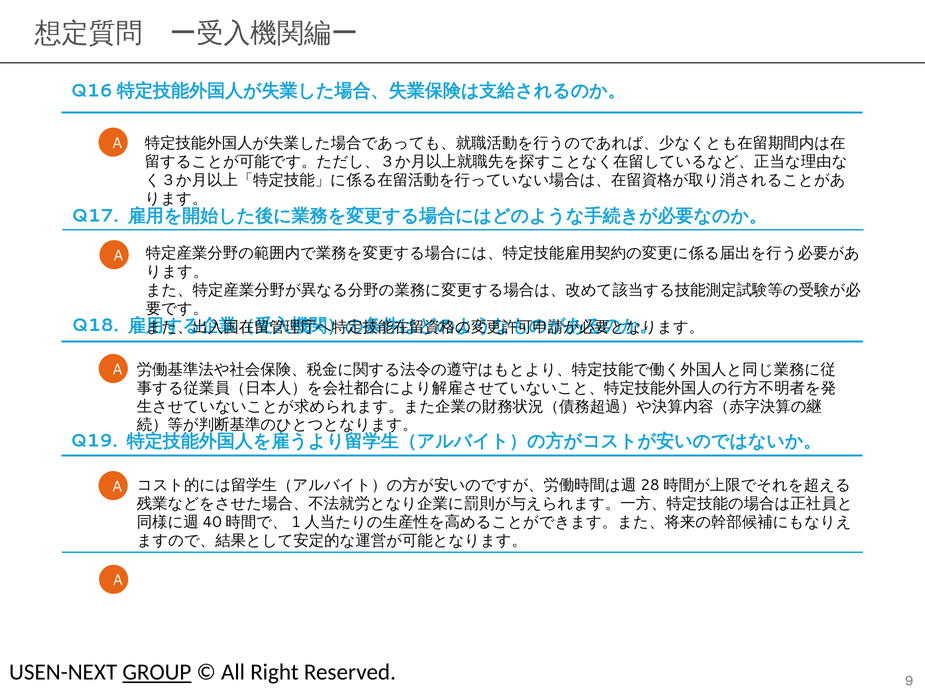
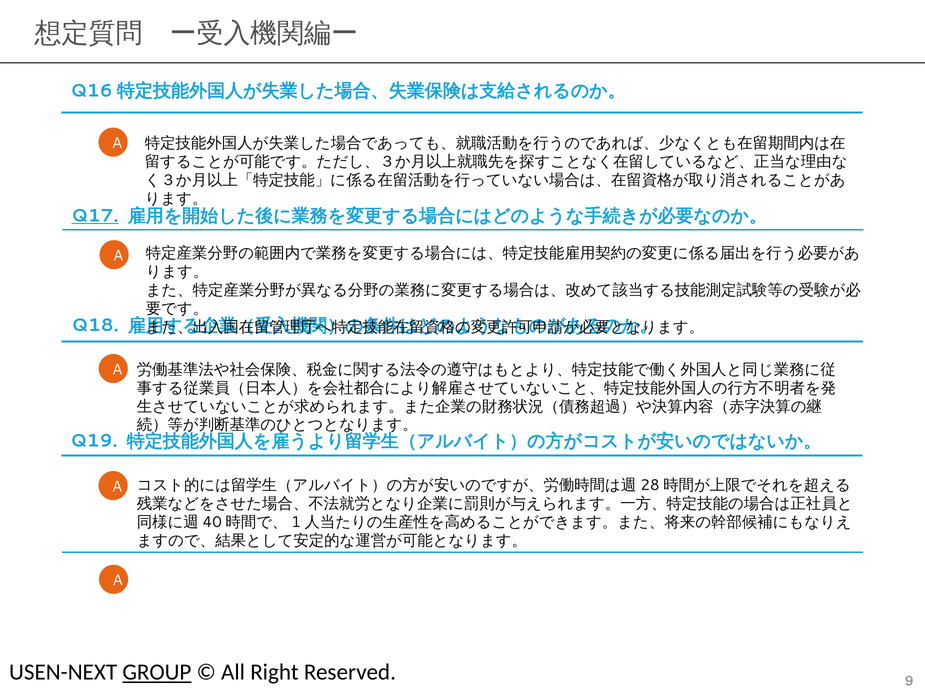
Q17 underline: none -> present
